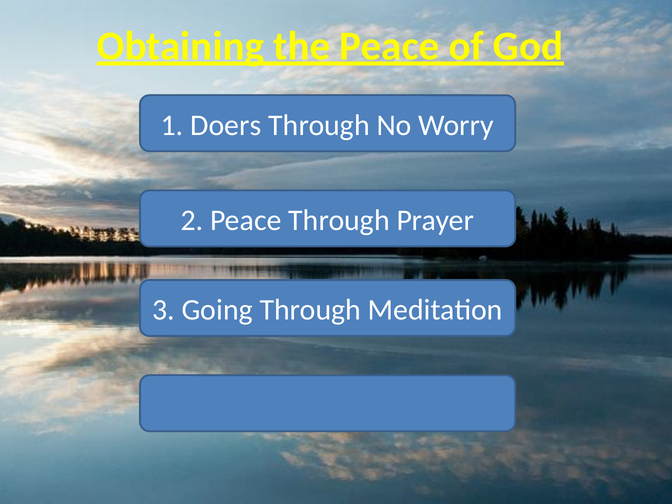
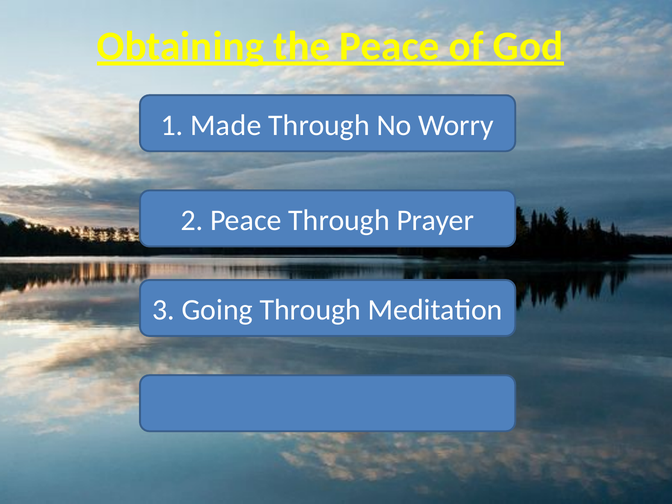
Doers: Doers -> Made
